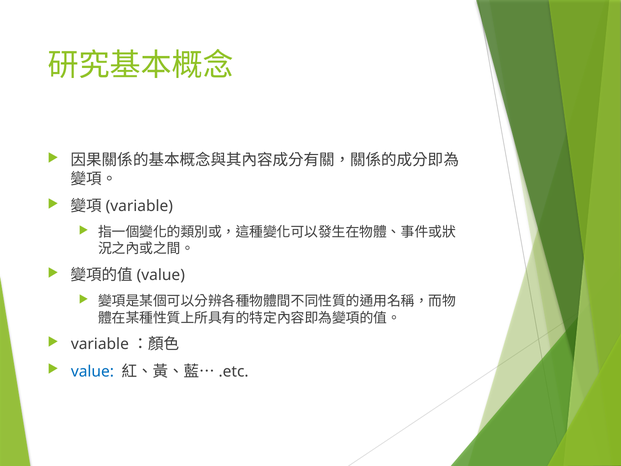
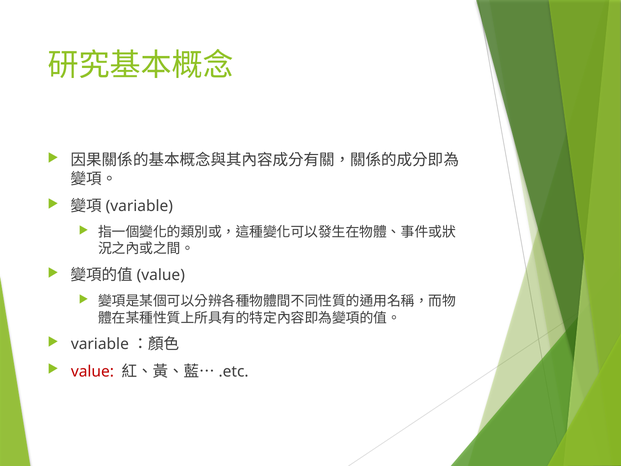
value colour: blue -> red
